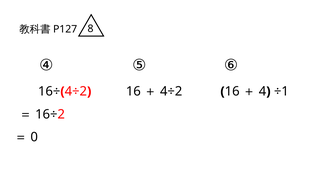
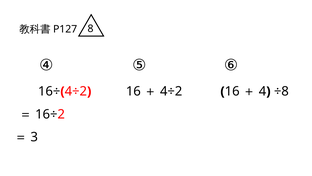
÷1: ÷1 -> ÷8
0: 0 -> 3
